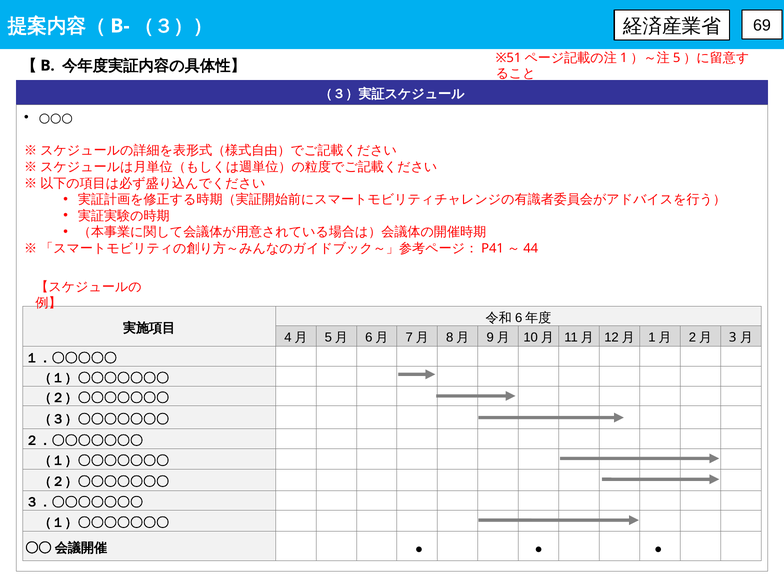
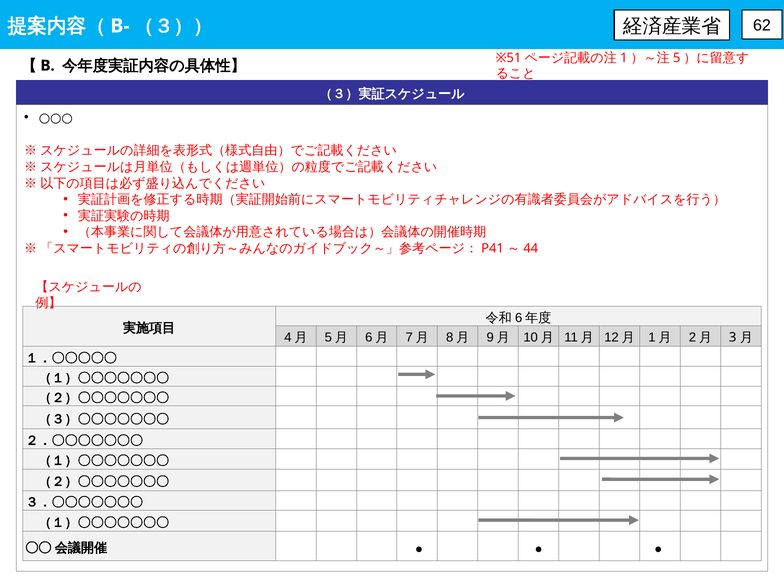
69: 69 -> 62
